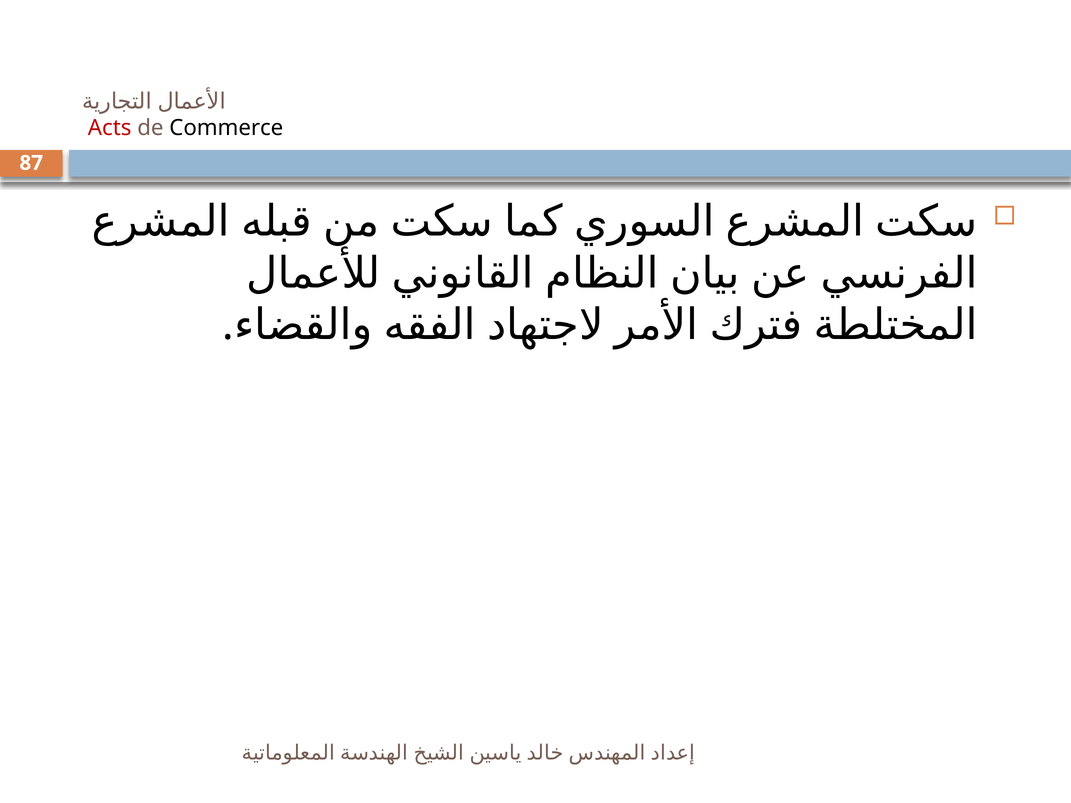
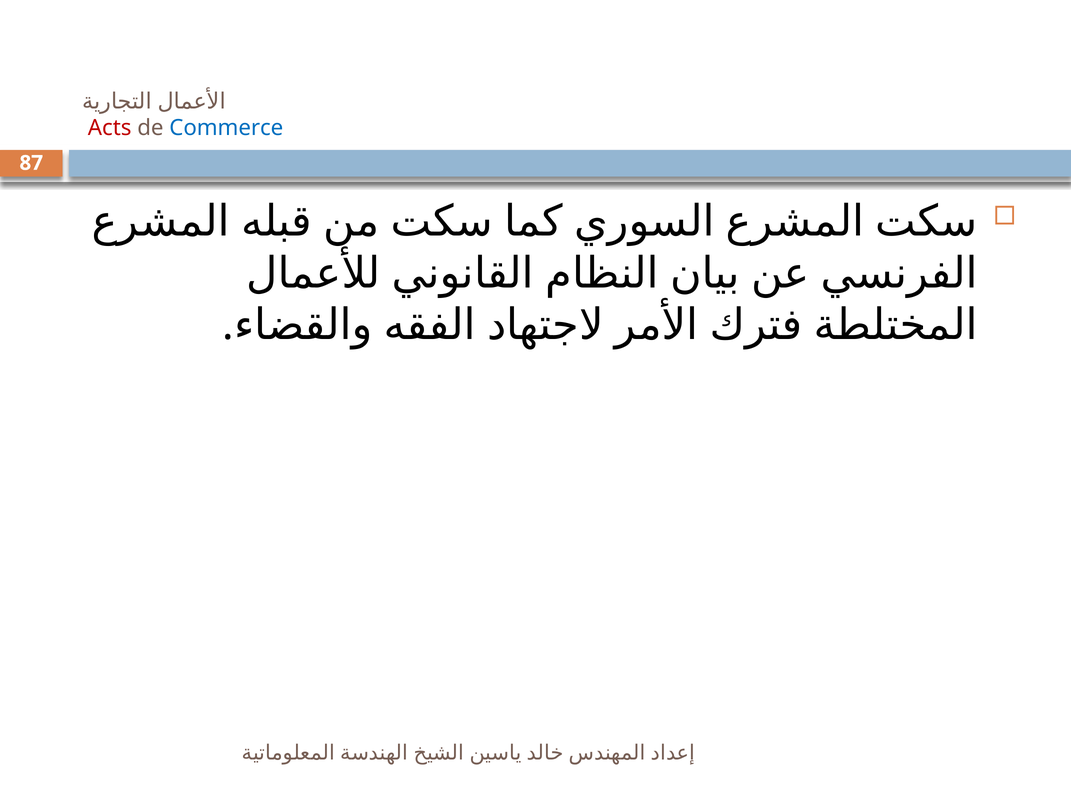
Commerce colour: black -> blue
